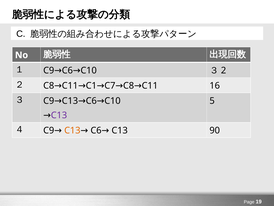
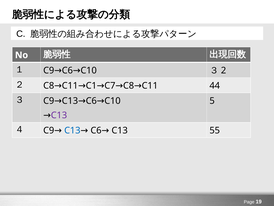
16: 16 -> 44
C13 at (72, 130) colour: orange -> blue
90: 90 -> 55
